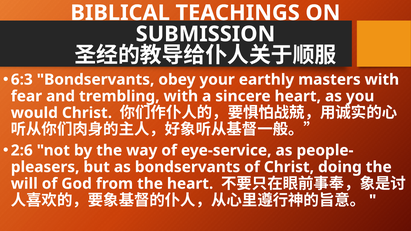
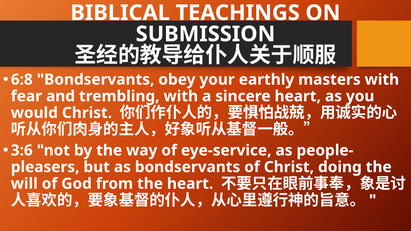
6:3: 6:3 -> 6:8
2:6: 2:6 -> 3:6
